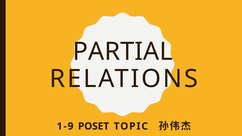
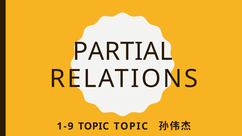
1-9 POSET: POSET -> TOPIC
